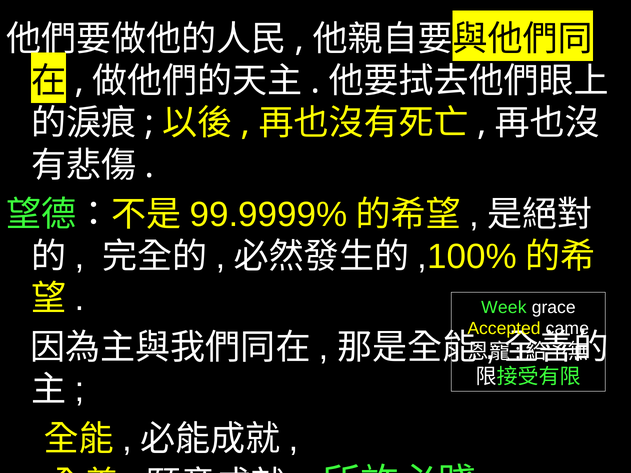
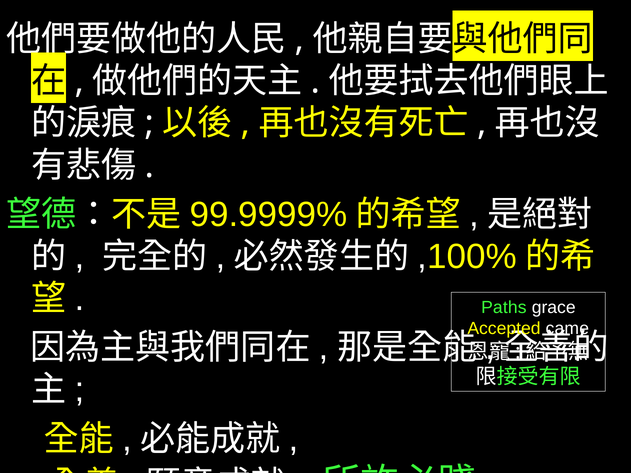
Week: Week -> Paths
